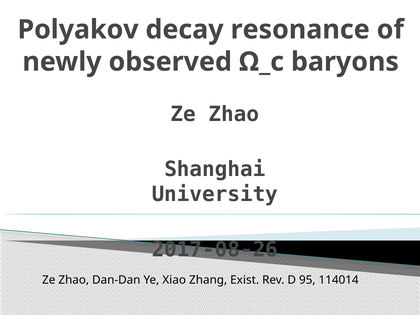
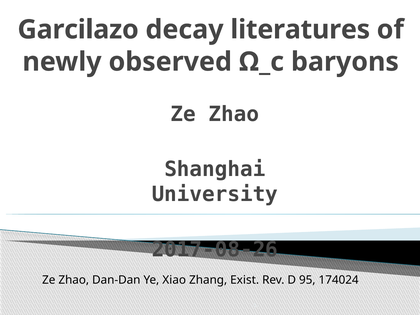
Polyakov: Polyakov -> Garcilazo
resonance: resonance -> literatures
114014: 114014 -> 174024
